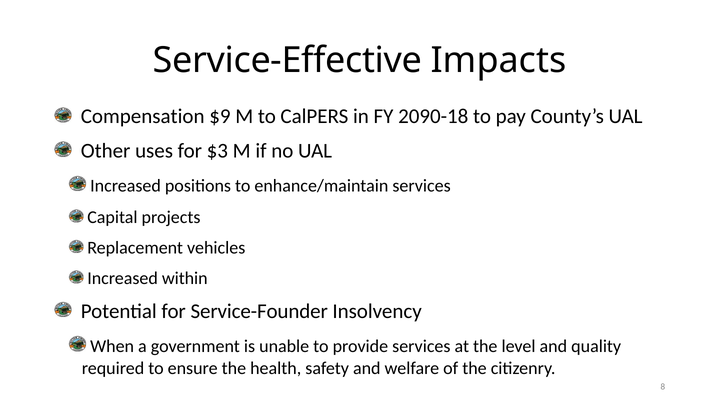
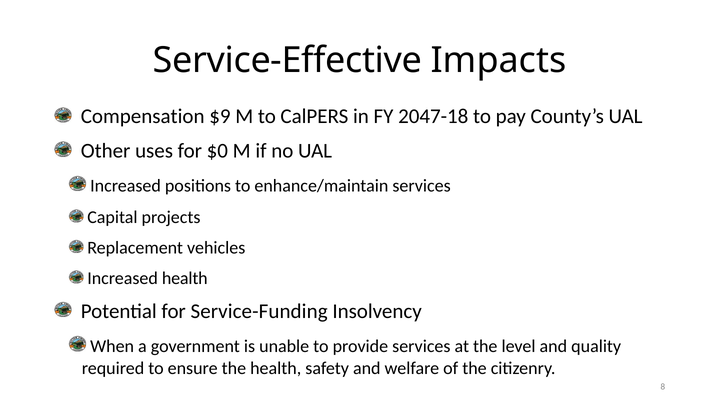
2090-18: 2090-18 -> 2047-18
$3: $3 -> $0
Increased within: within -> health
Service-Founder: Service-Founder -> Service-Funding
